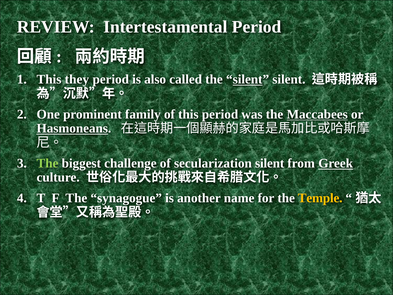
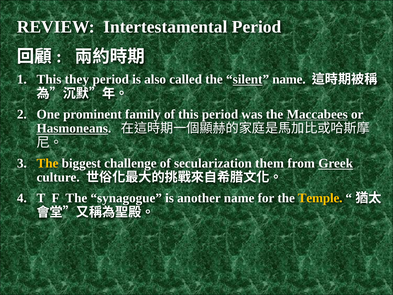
silent silent: silent -> name
The at (48, 163) colour: light green -> yellow
secularization silent: silent -> them
